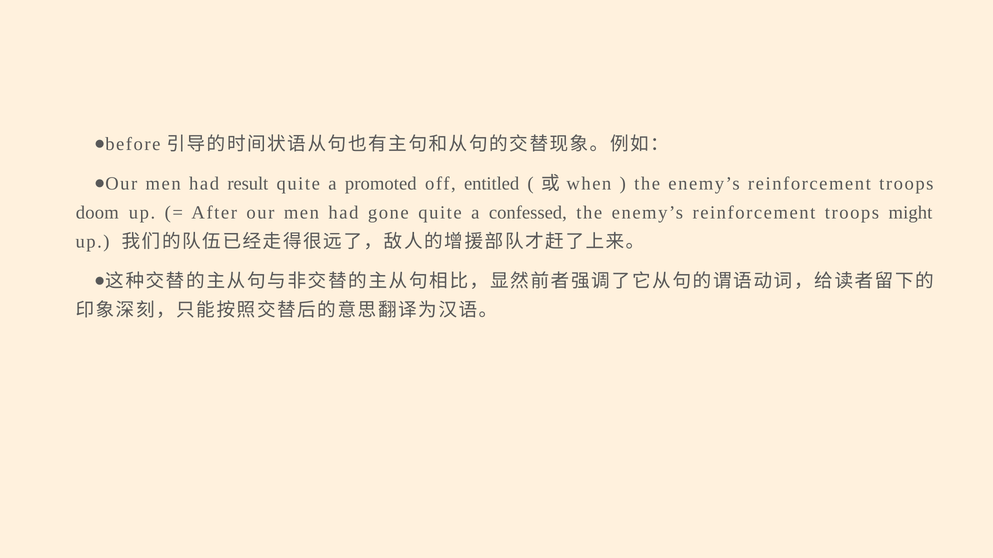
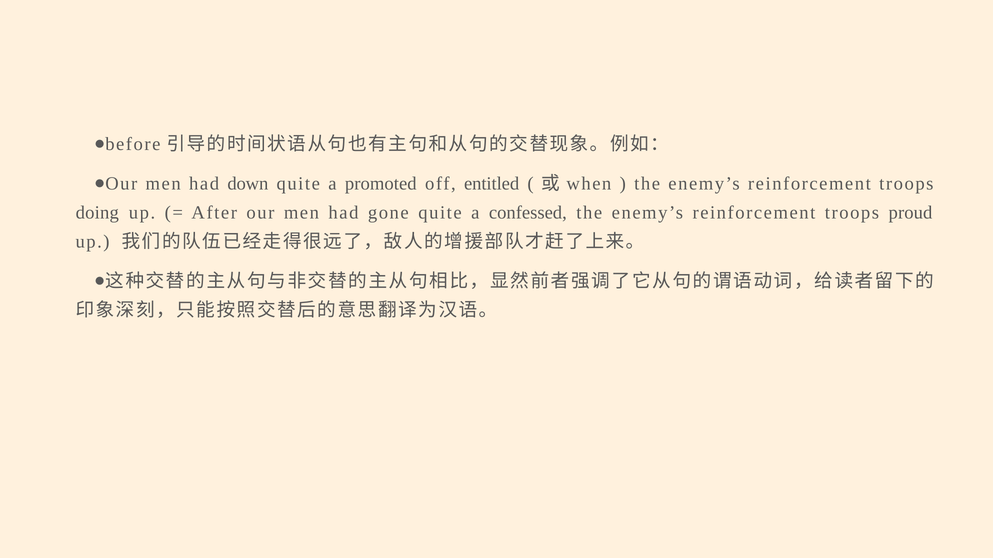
result: result -> down
doom: doom -> doing
might: might -> proud
